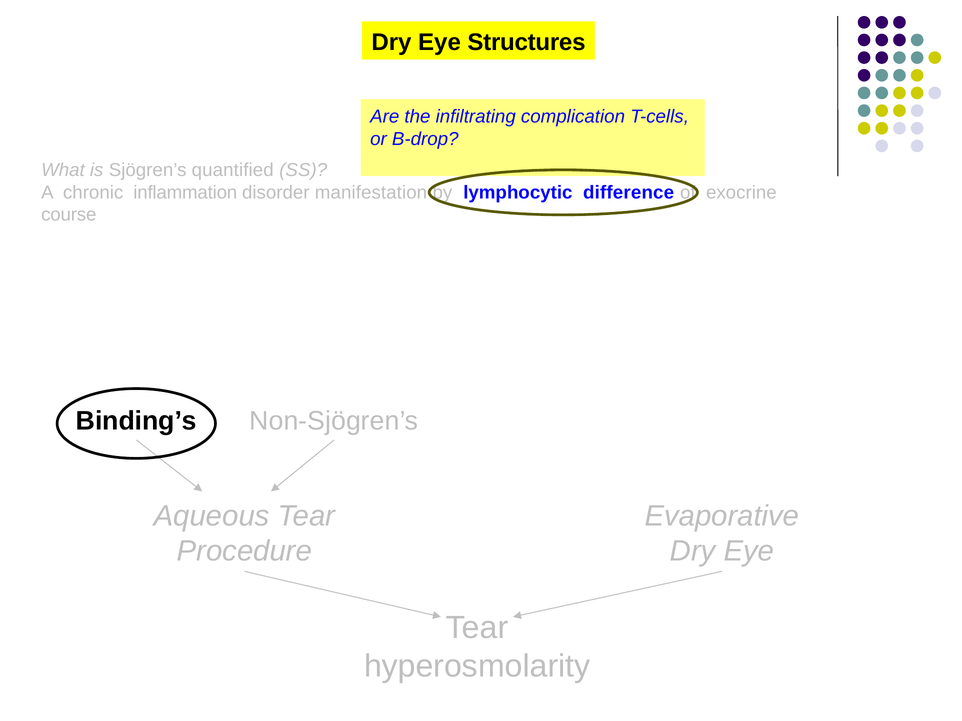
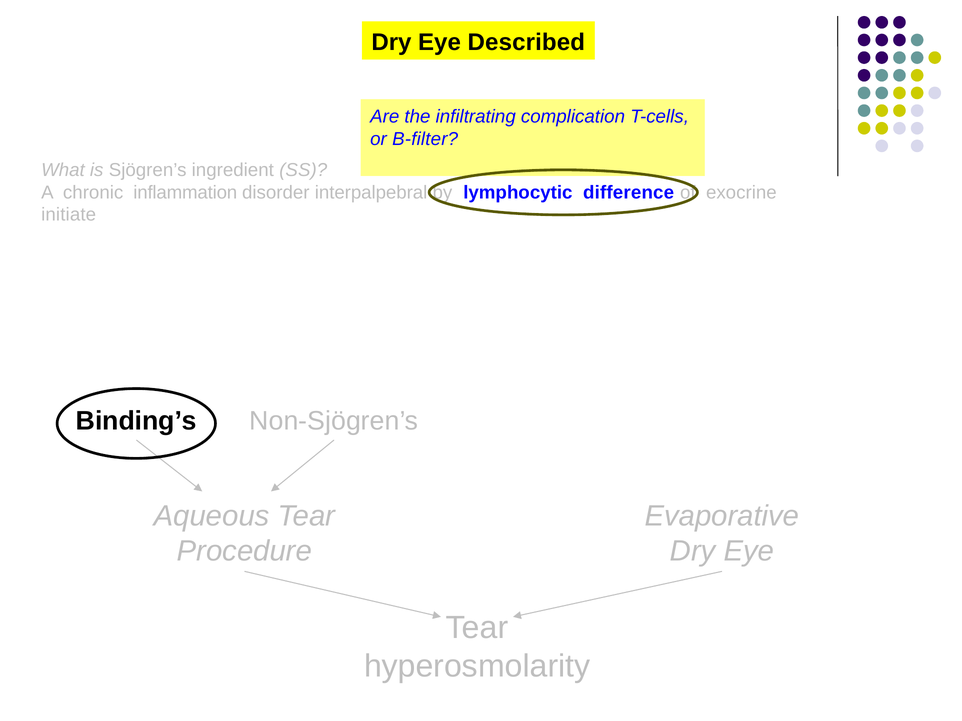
Structures: Structures -> Described
B-drop: B-drop -> B-filter
quantified: quantified -> ingredient
manifestation: manifestation -> interpalpebral
course: course -> initiate
